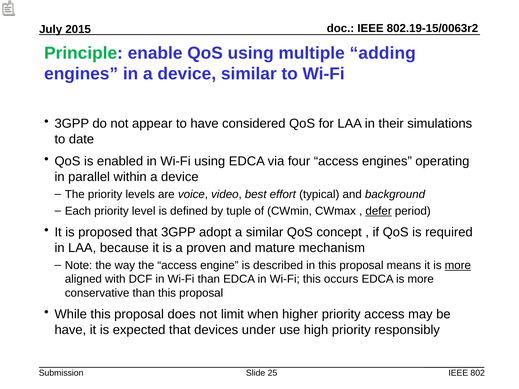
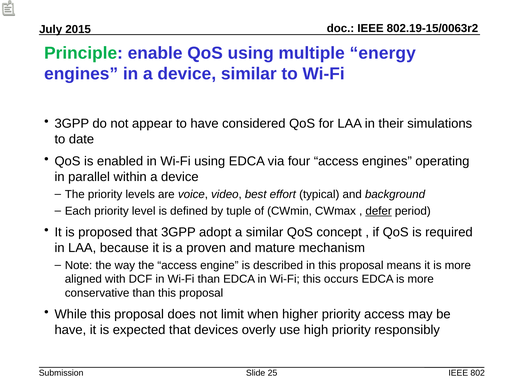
adding: adding -> energy
more at (458, 266) underline: present -> none
under: under -> overly
